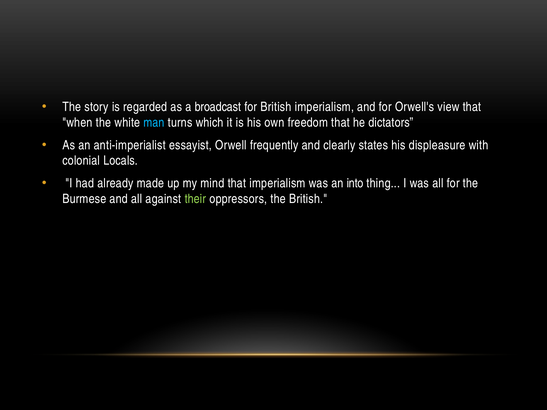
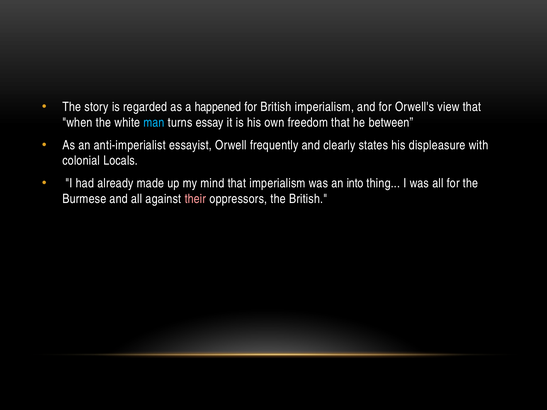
broadcast: broadcast -> happened
which: which -> essay
dictators: dictators -> between
their colour: light green -> pink
